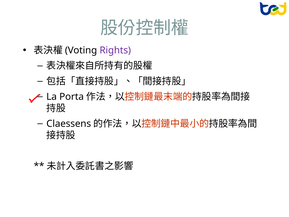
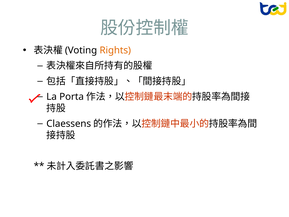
Rights colour: purple -> orange
